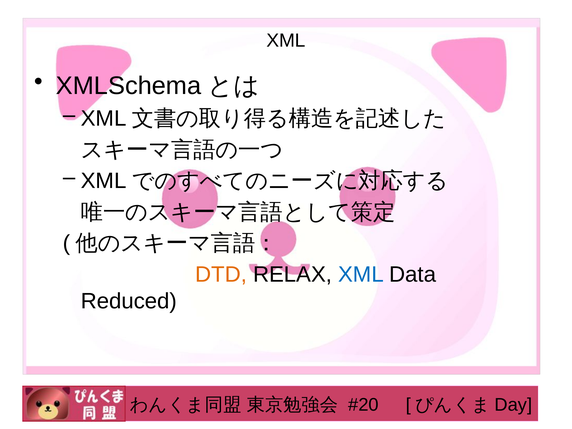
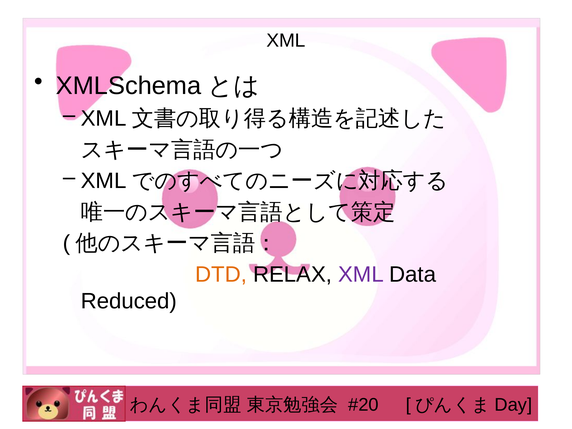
XML at (361, 274) colour: blue -> purple
